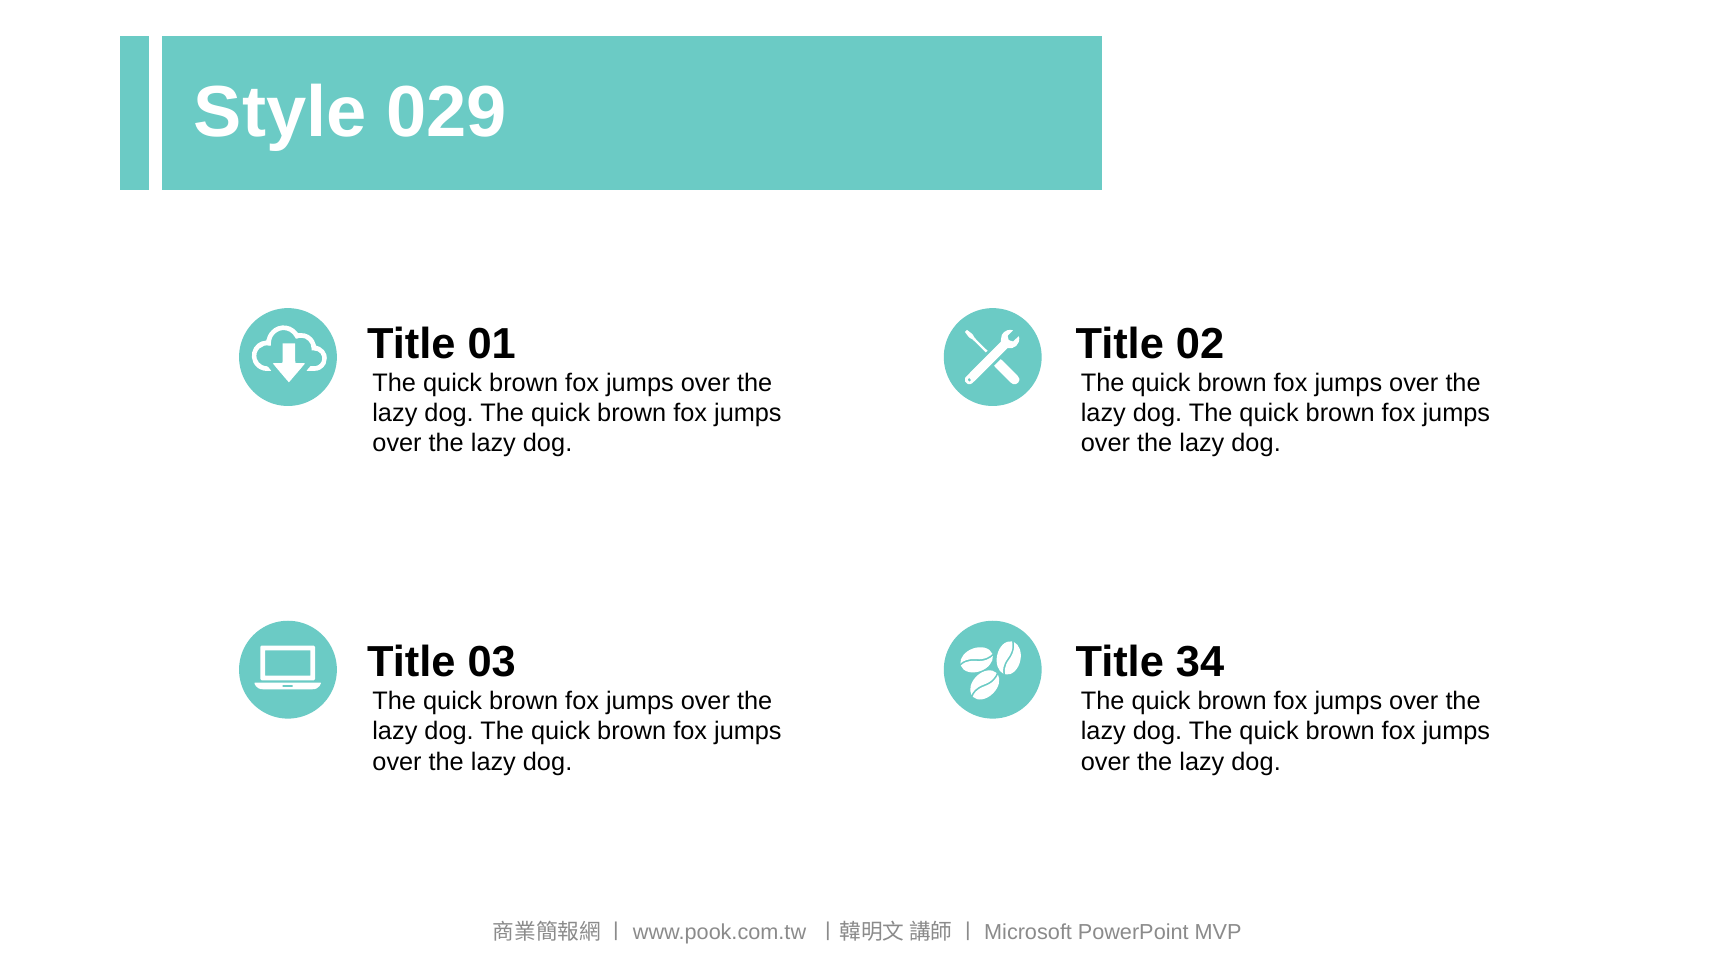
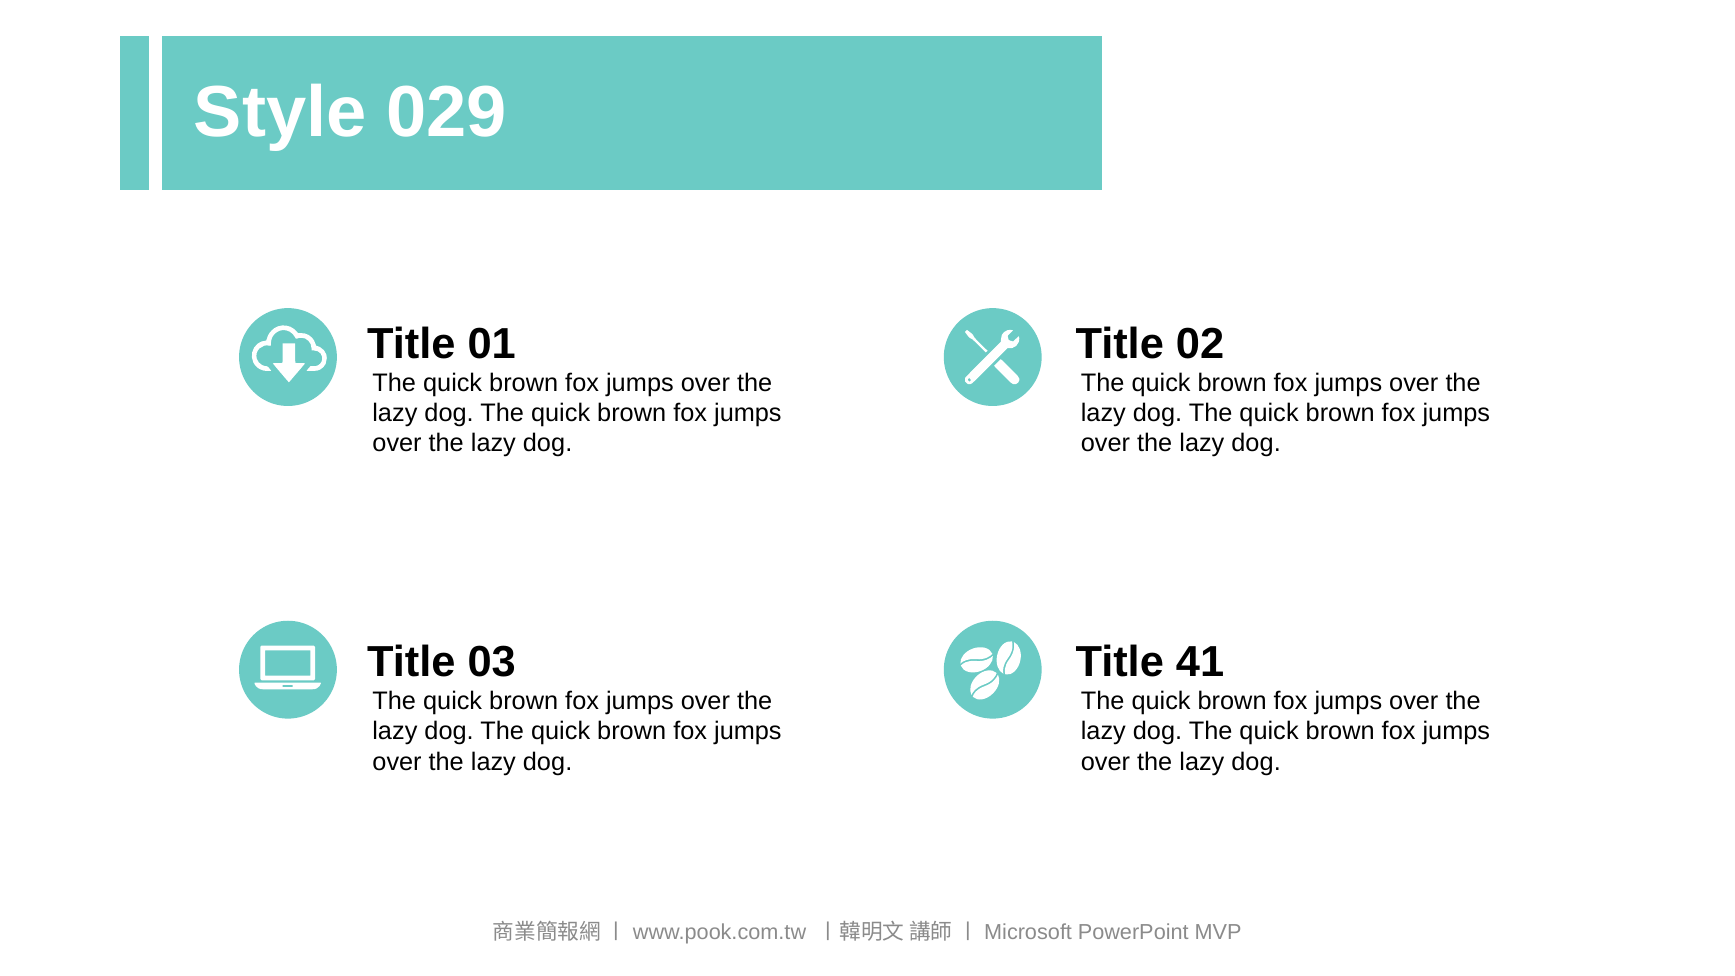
34: 34 -> 41
